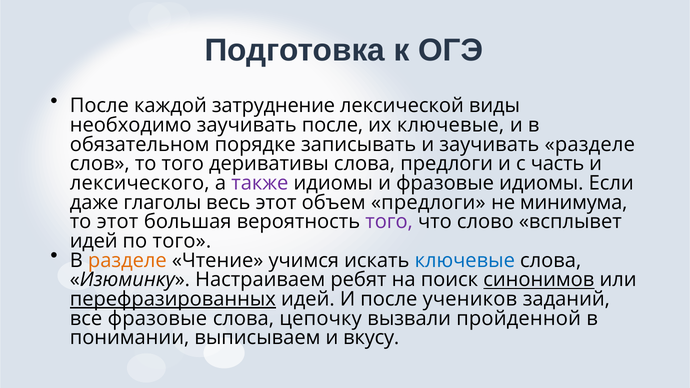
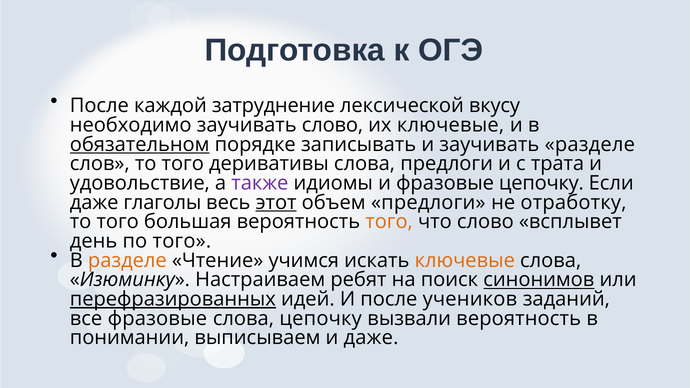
виды: виды -> вкусу
заучивать после: после -> слово
обязательном underline: none -> present
часть: часть -> трата
лексического: лексического -> удовольствие
фразовые идиомы: идиомы -> цепочку
этот at (276, 203) underline: none -> present
минимума: минимума -> отработку
этот at (118, 222): этот -> того
того at (389, 222) colour: purple -> orange
идей at (94, 241): идей -> день
ключевые at (465, 261) colour: blue -> orange
вызвали пройденной: пройденной -> вероятность
и вкусу: вкусу -> даже
